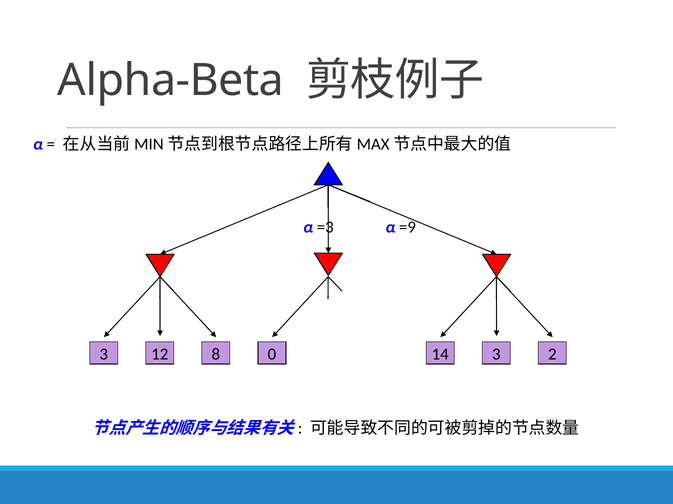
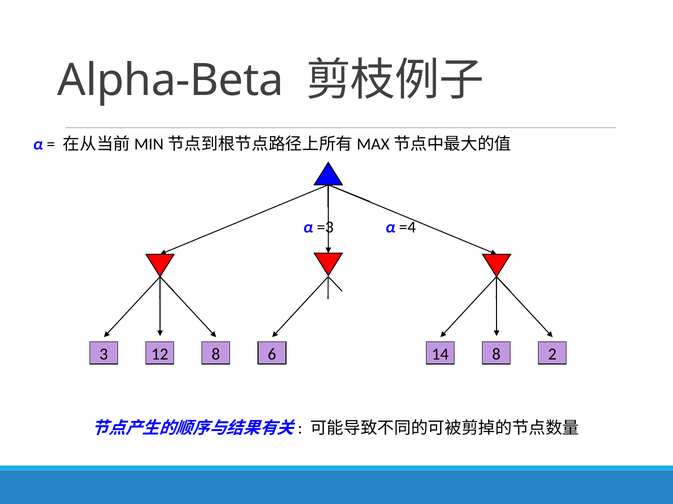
=9: =9 -> =4
0: 0 -> 6
8 3: 3 -> 8
